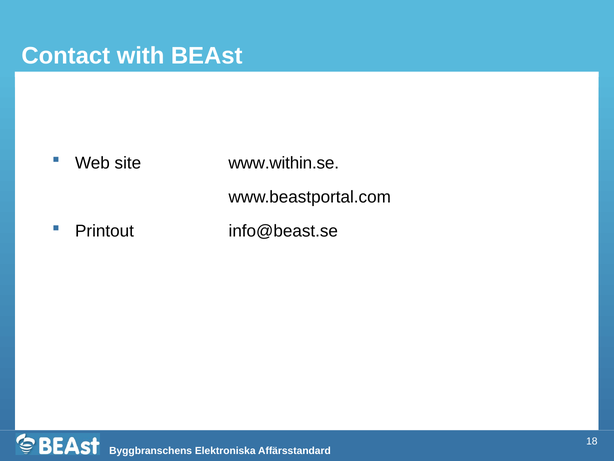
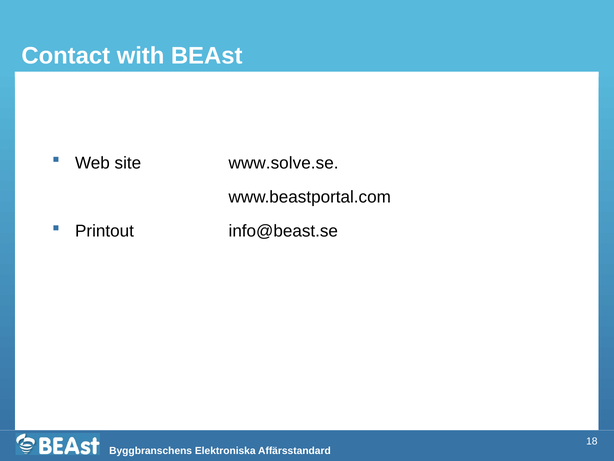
www.within.se: www.within.se -> www.solve.se
